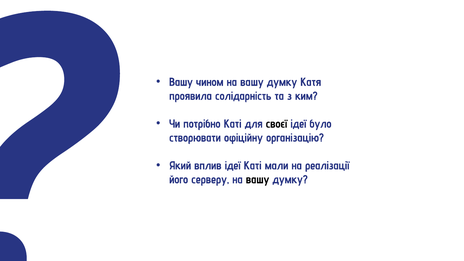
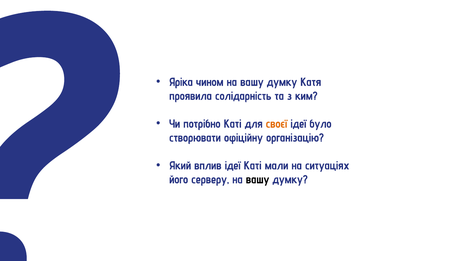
Вашу at (181, 82): Вашу -> Яріка
своєї colour: black -> orange
реалізації: реалізації -> ситуаціях
